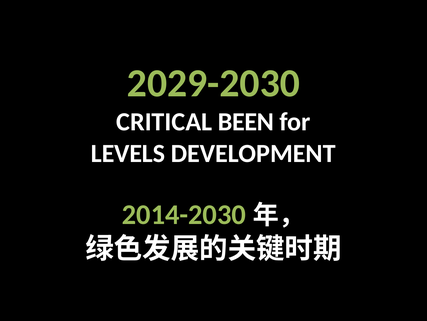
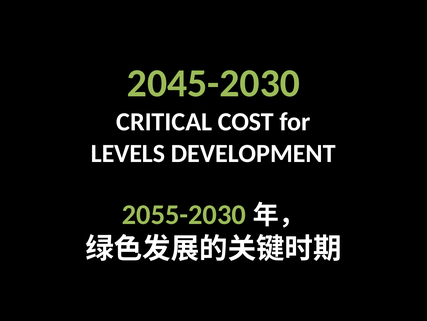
2029-2030: 2029-2030 -> 2045-2030
BEEN: BEEN -> COST
2014-2030: 2014-2030 -> 2055-2030
